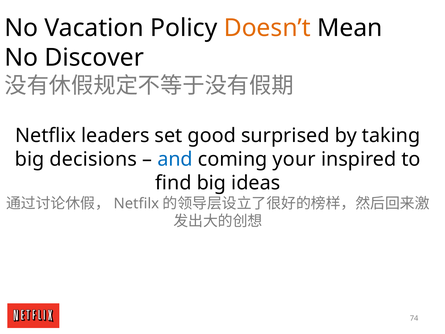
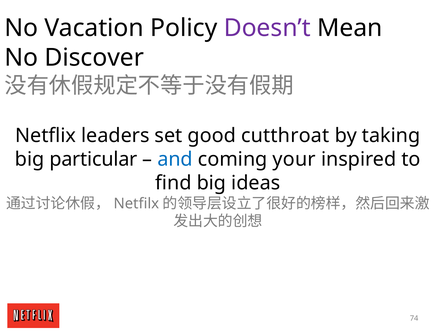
Doesn’t colour: orange -> purple
surprised: surprised -> cutthroat
decisions: decisions -> particular
